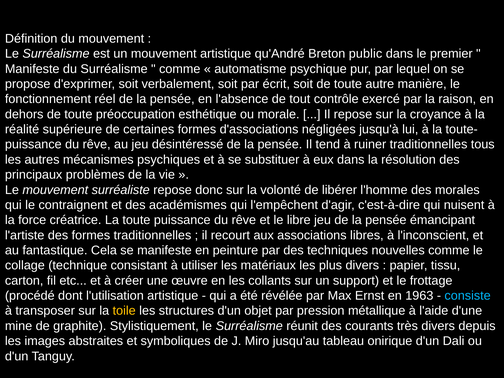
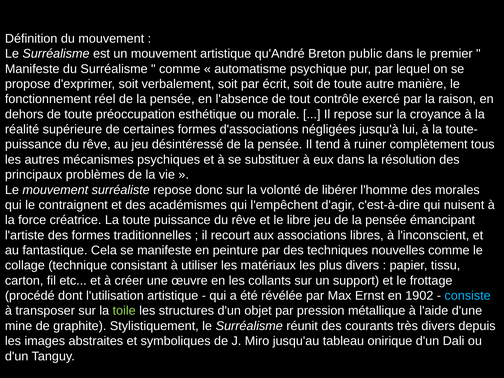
ruiner traditionnelles: traditionnelles -> complètement
1963: 1963 -> 1902
toile colour: yellow -> light green
